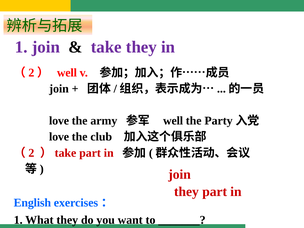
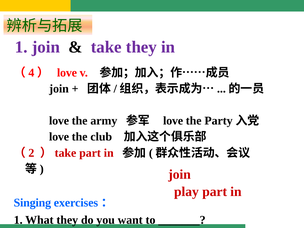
2 at (31, 73): 2 -> 4
well at (67, 73): well -> love
well at (173, 121): well -> love
they at (187, 192): they -> play
English: English -> Singing
